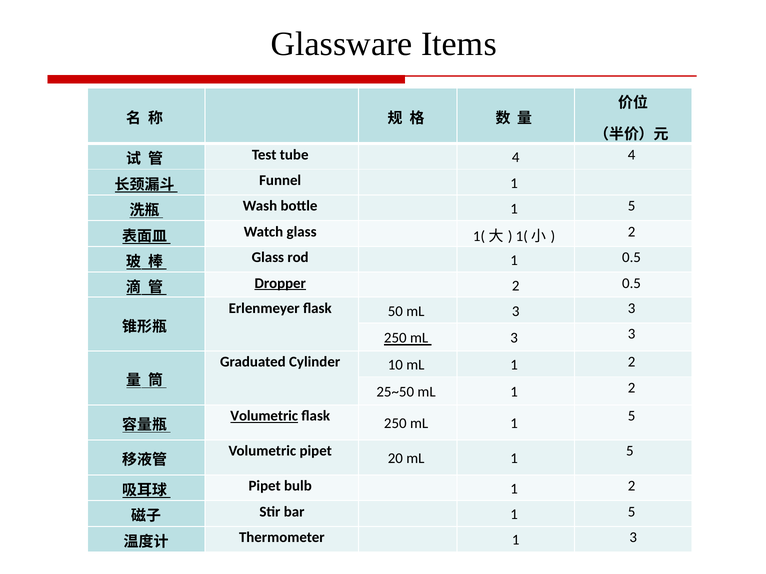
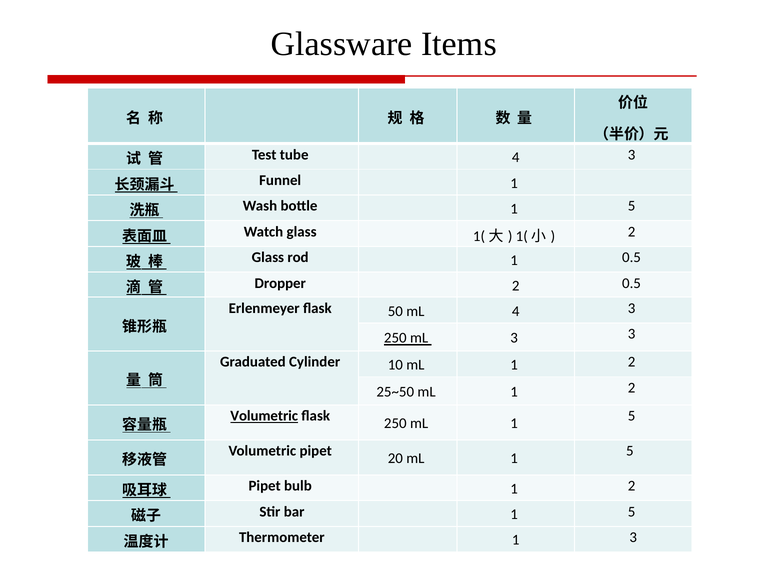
tube 4 4: 4 -> 3
Dropper underline: present -> none
50 mL 3: 3 -> 4
